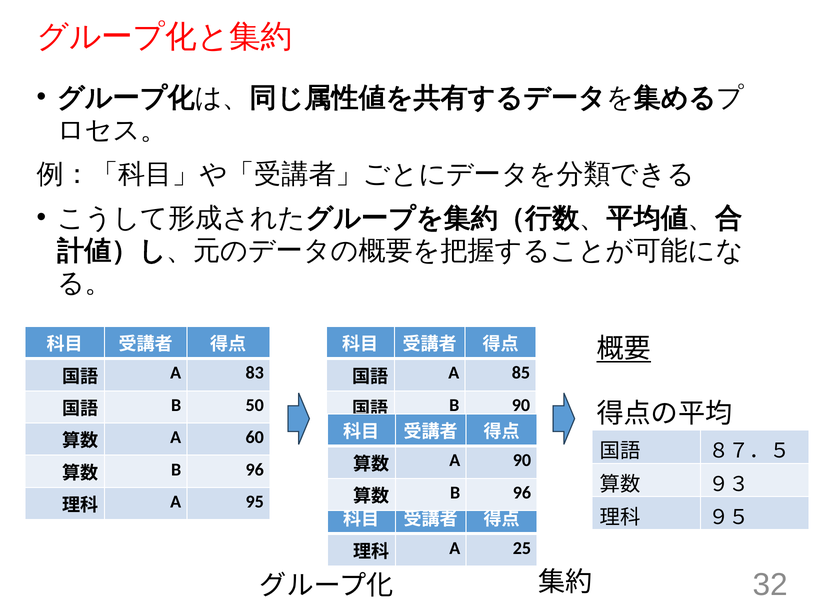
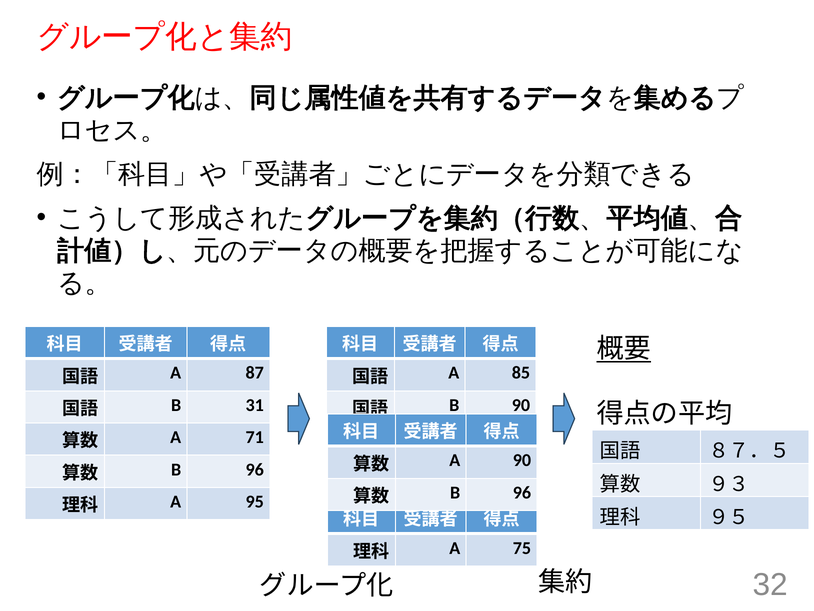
83: 83 -> 87
50: 50 -> 31
60: 60 -> 71
25: 25 -> 75
